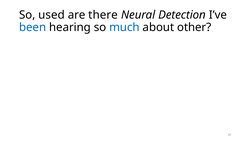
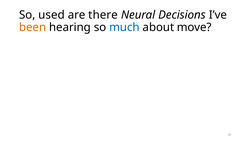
Detection: Detection -> Decisions
been colour: blue -> orange
other: other -> move
